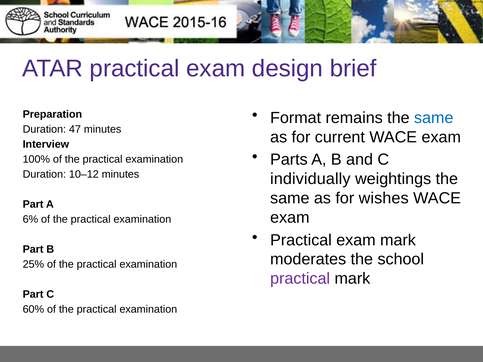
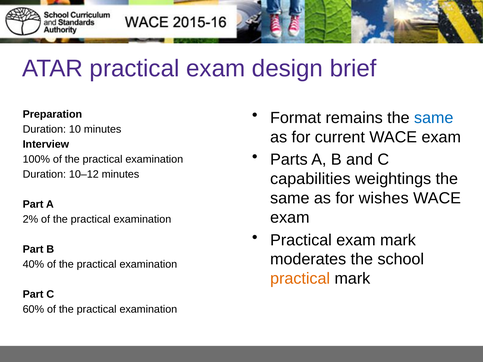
47: 47 -> 10
individually: individually -> capabilities
6%: 6% -> 2%
25%: 25% -> 40%
practical at (300, 279) colour: purple -> orange
